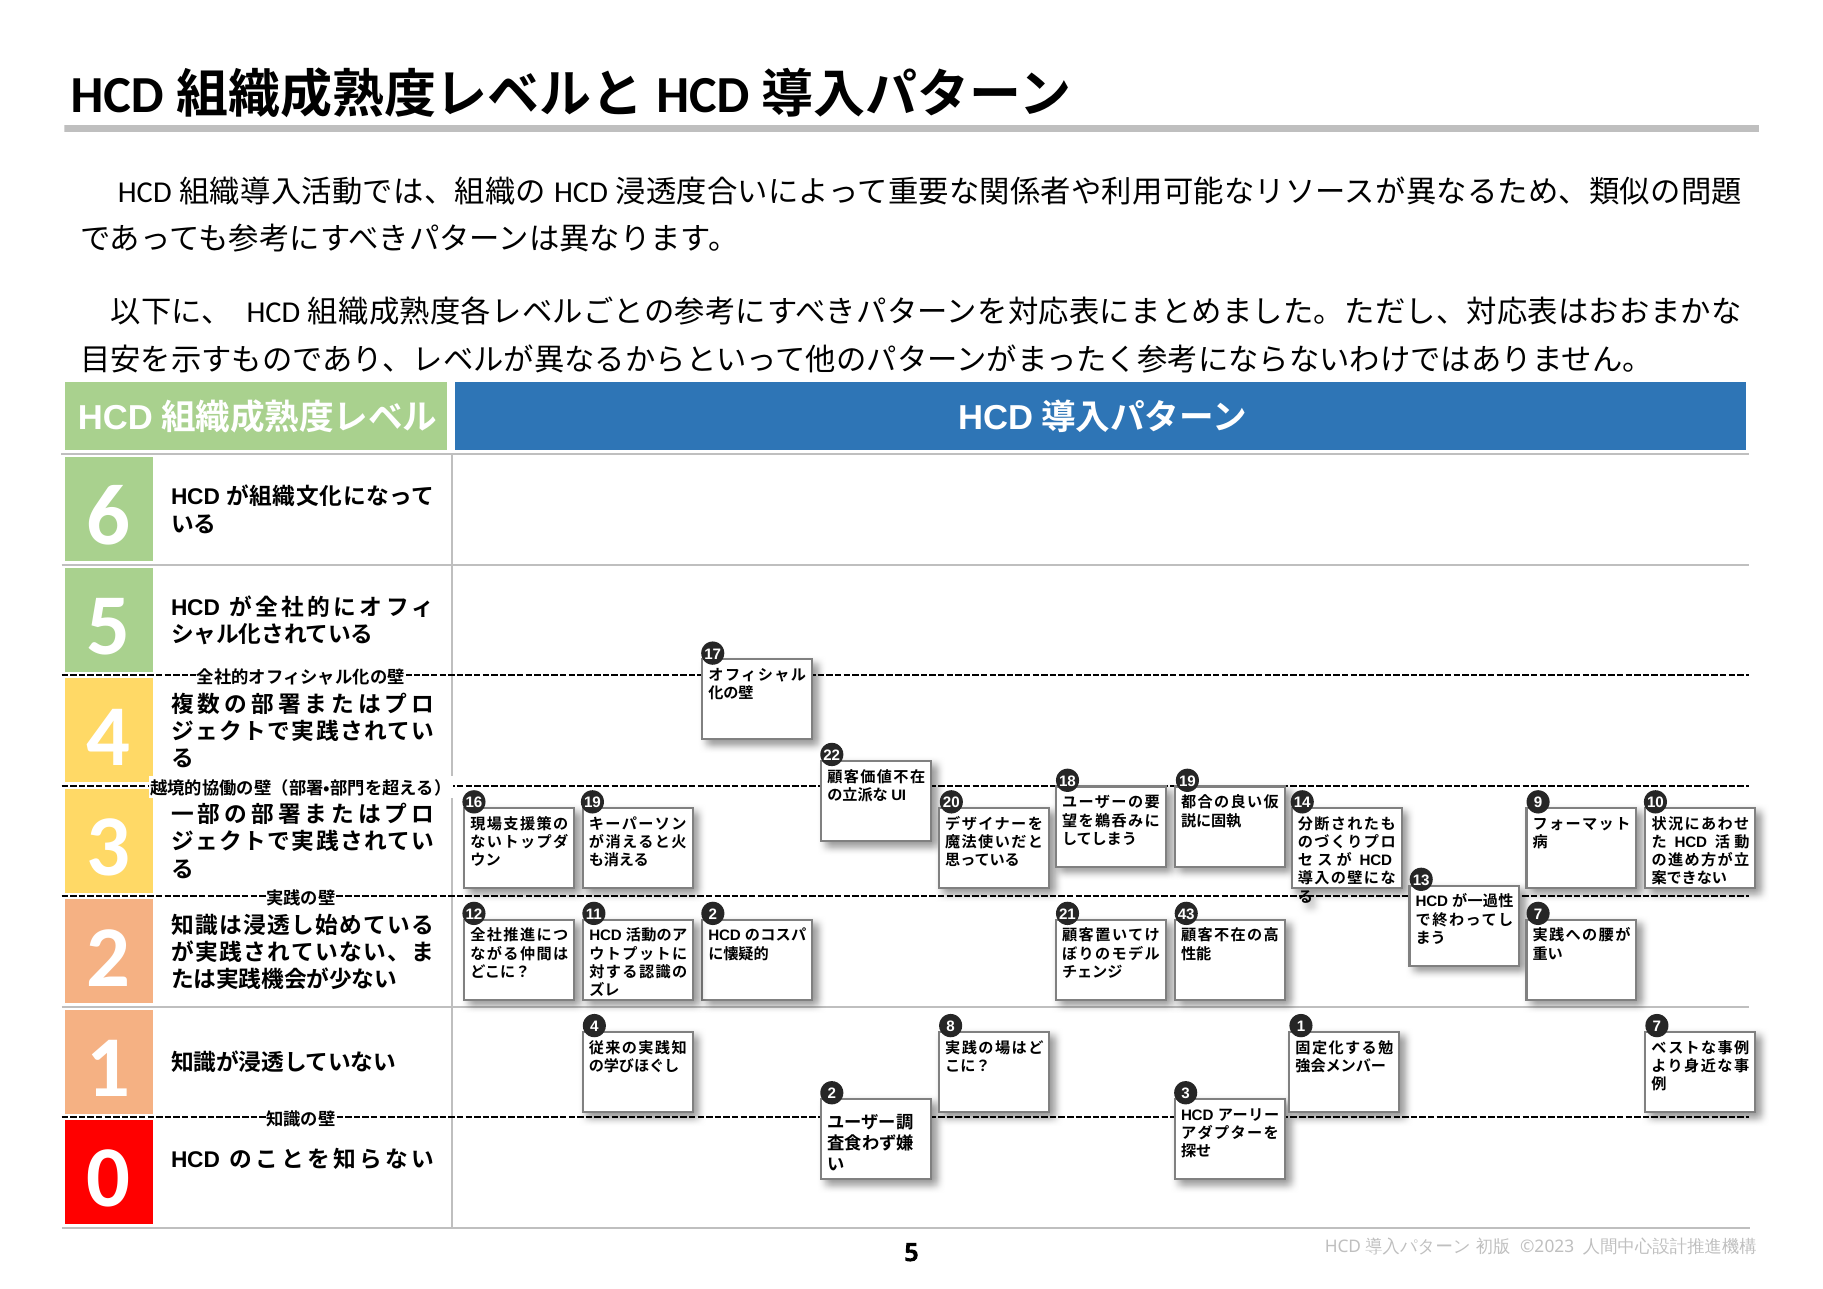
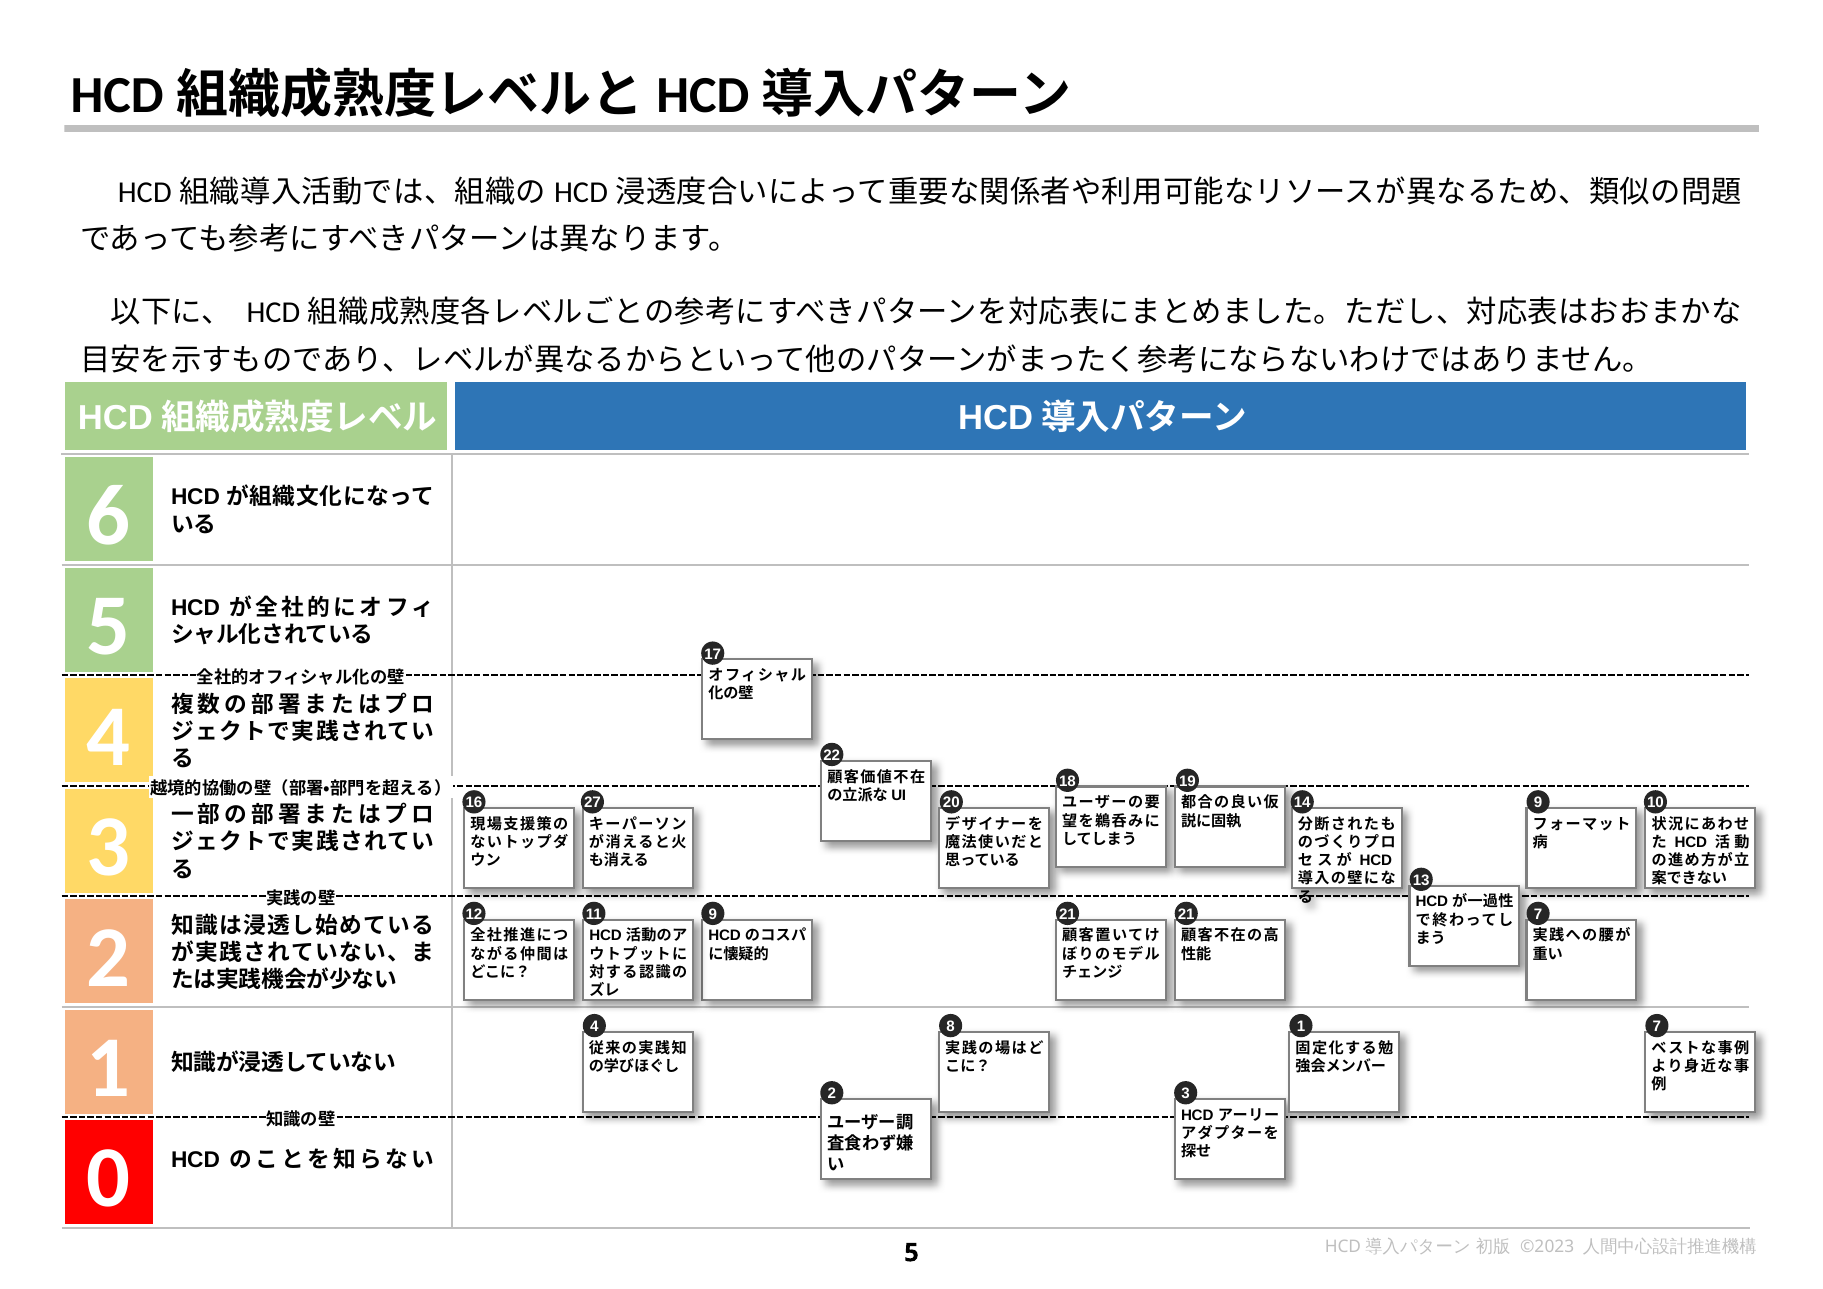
16 19: 19 -> 27
11 2: 2 -> 9
21 43: 43 -> 21
